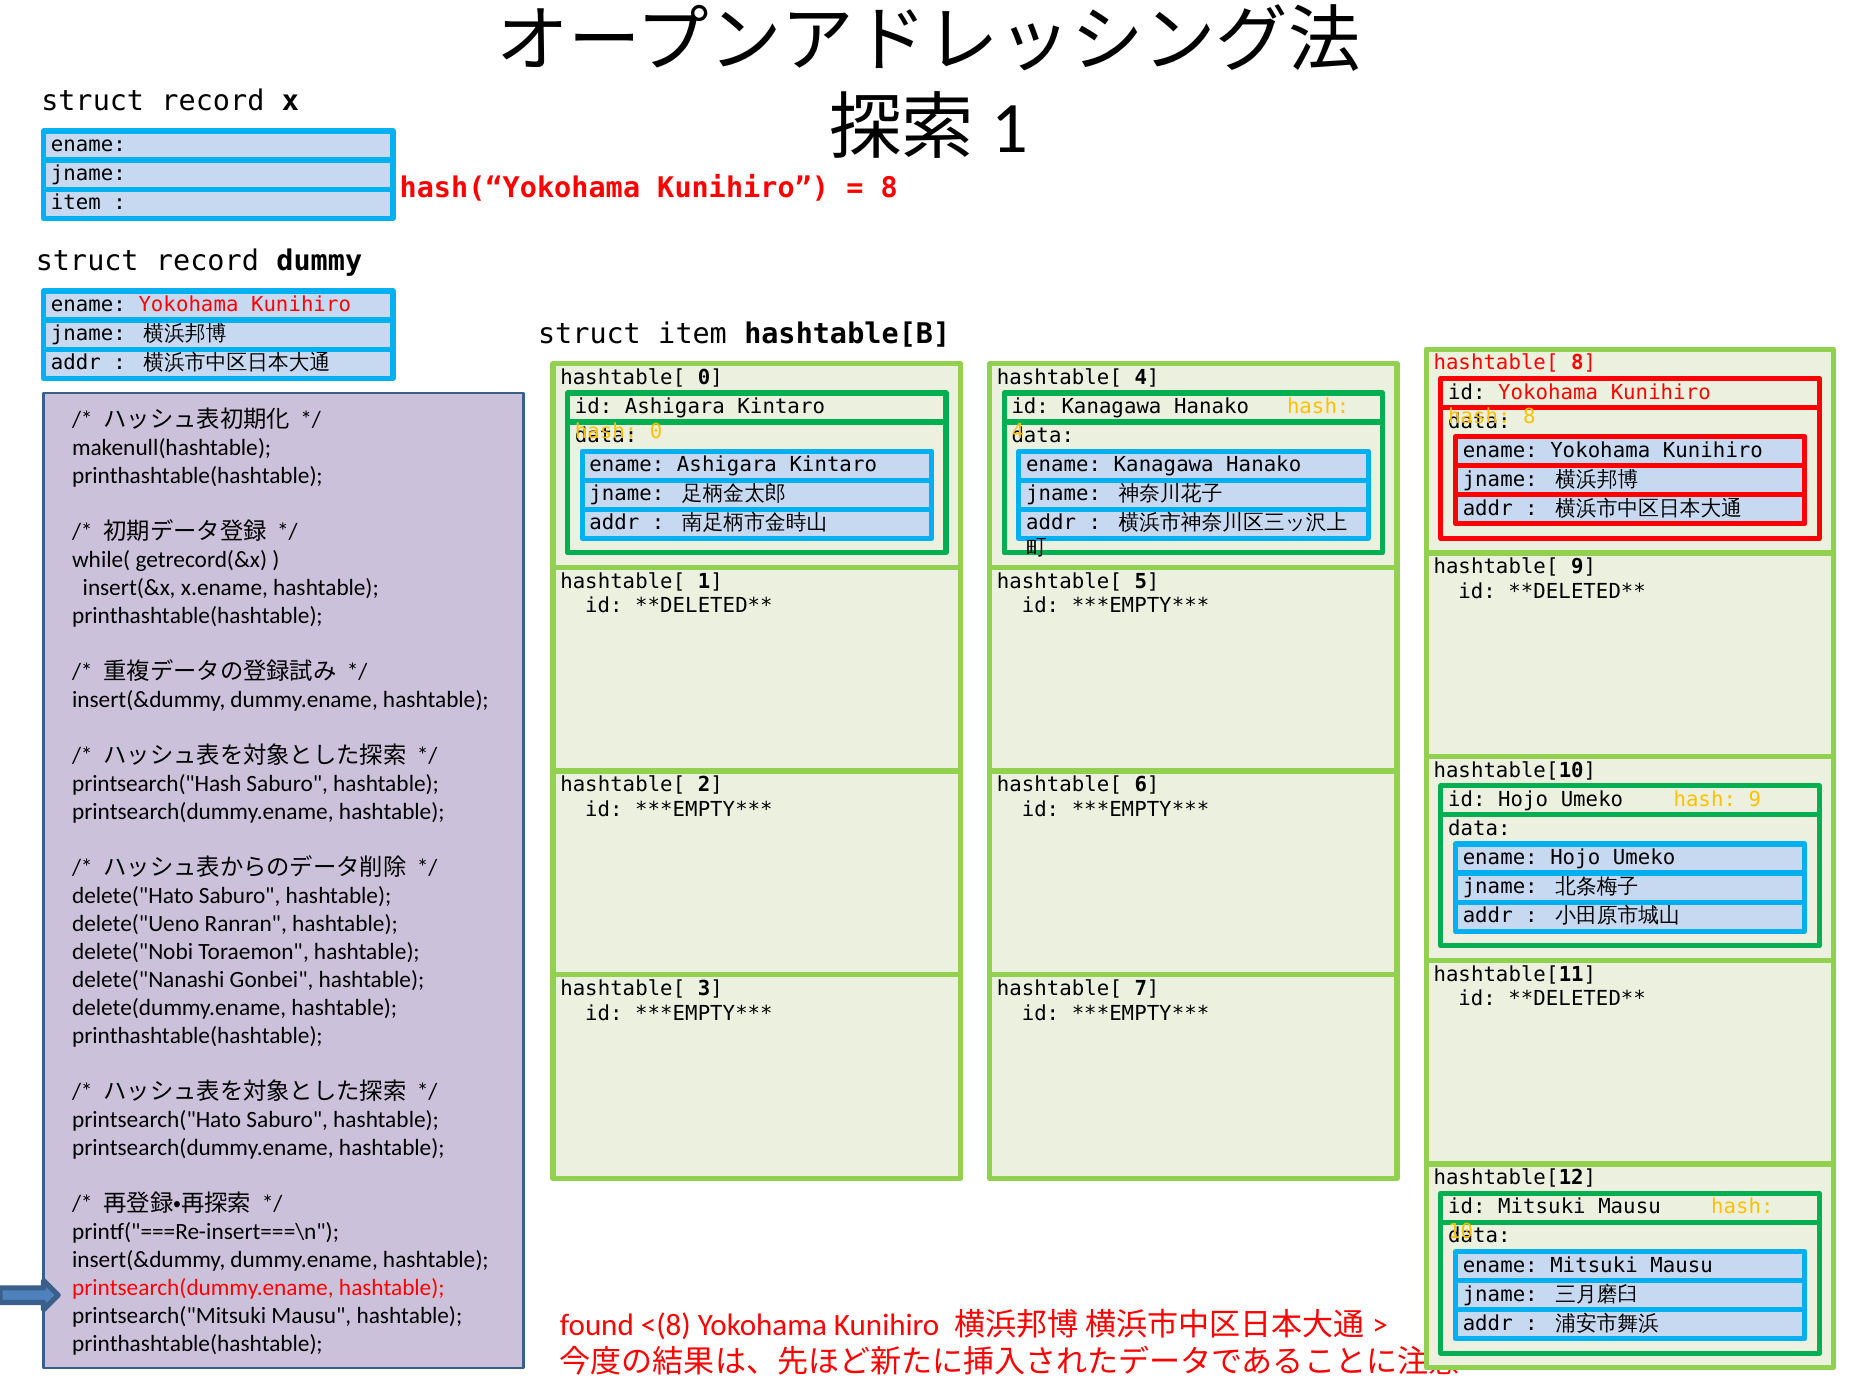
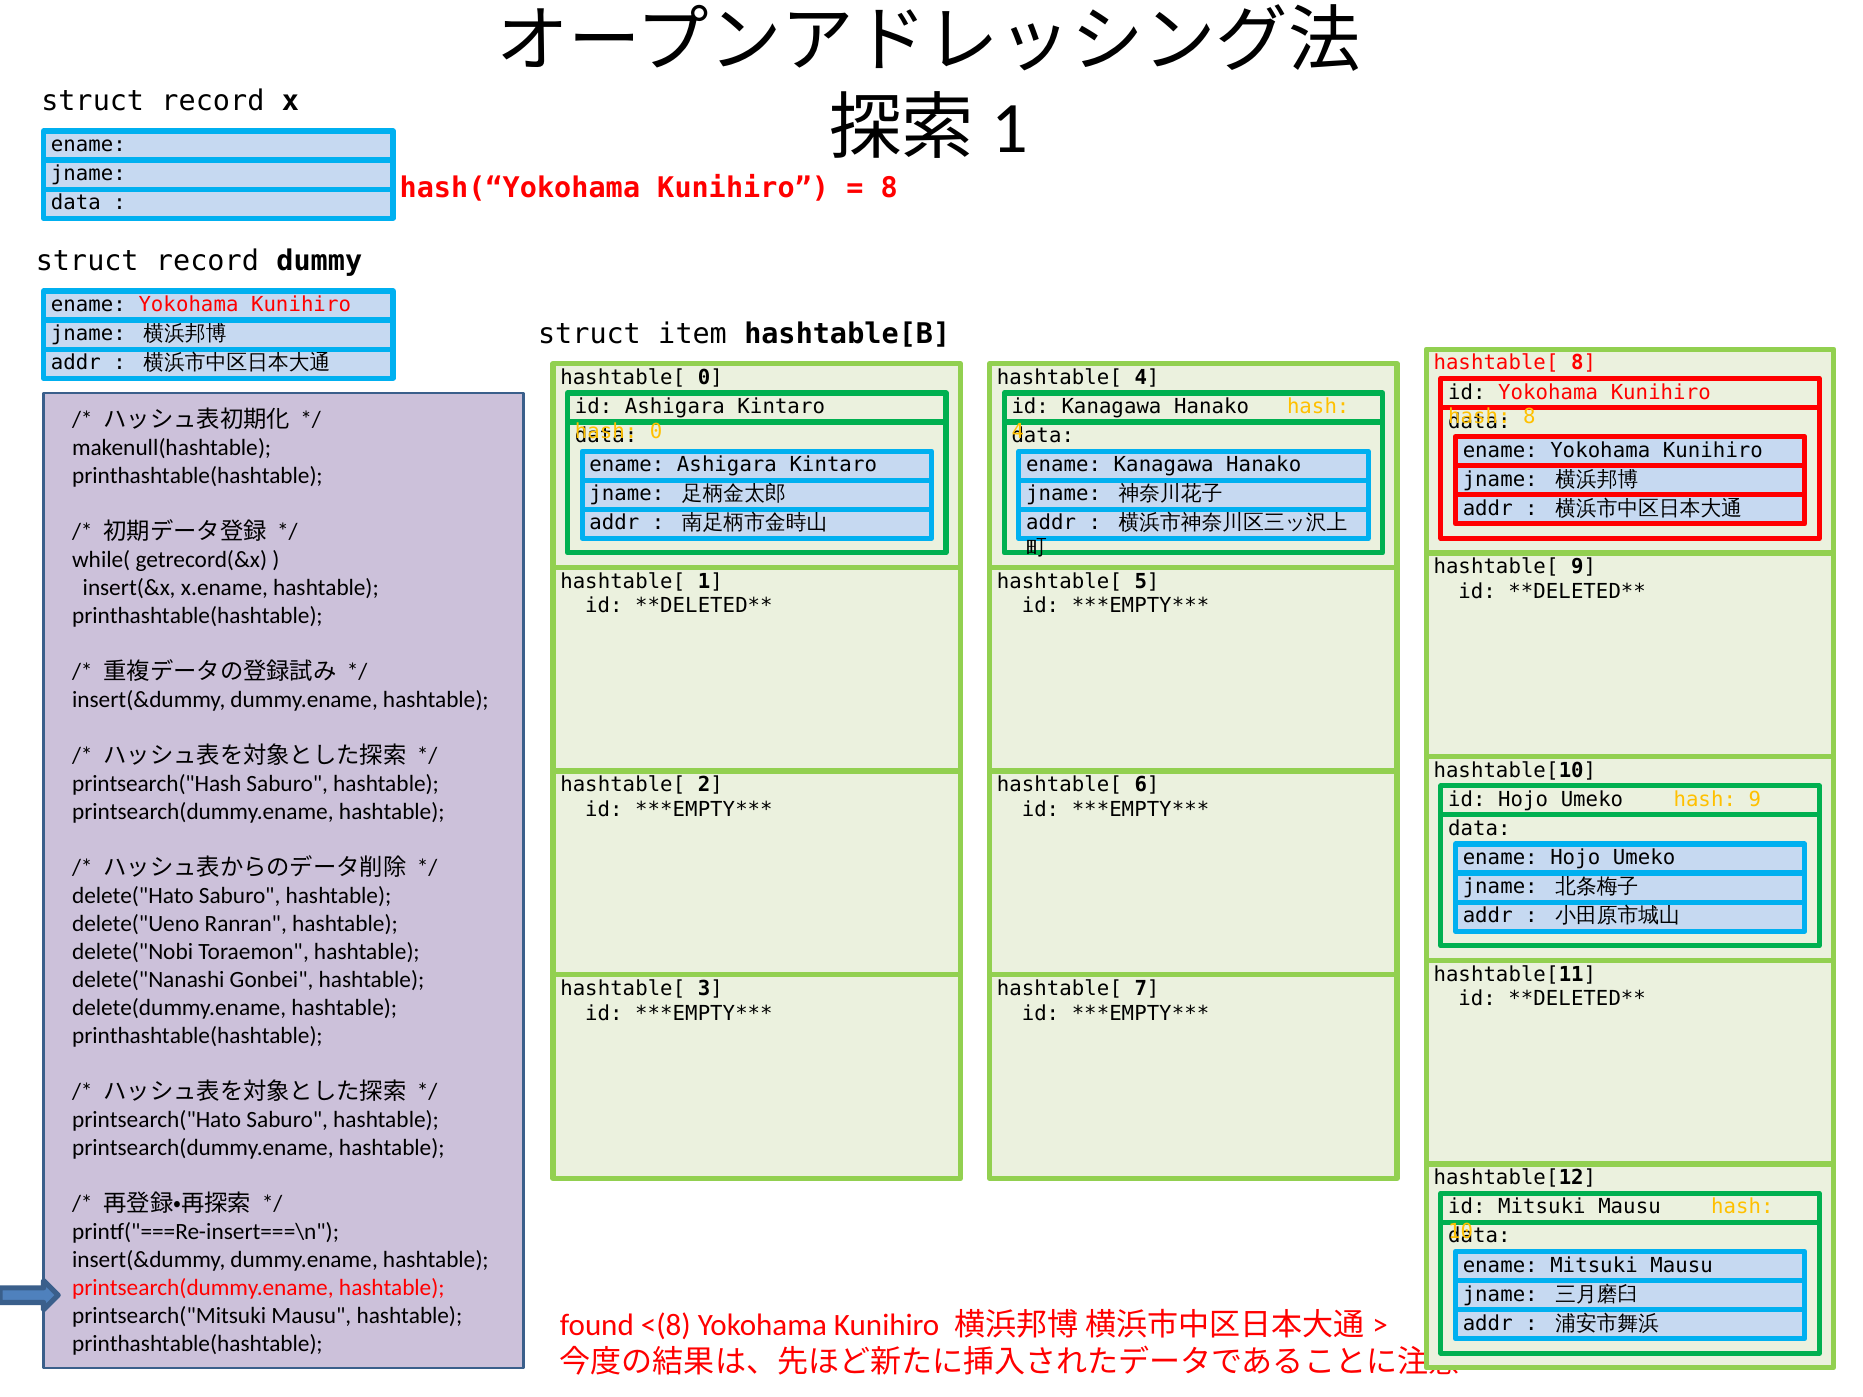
item at (76, 203): item -> data
